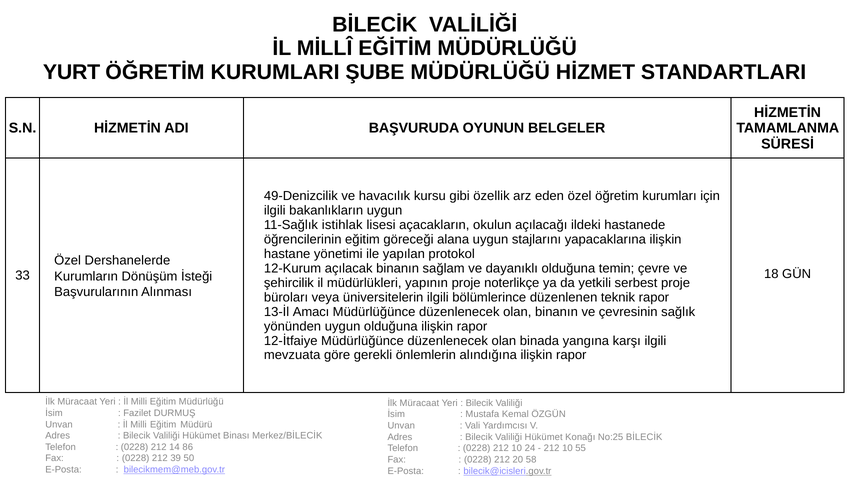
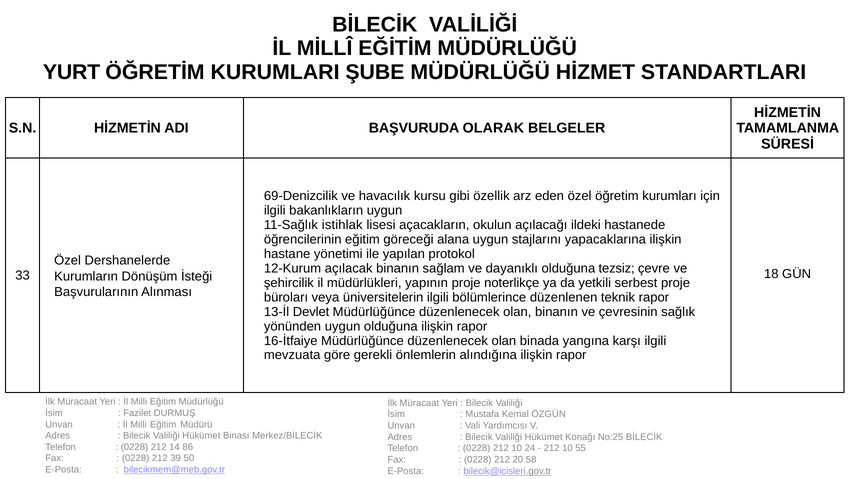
OYUNUN: OYUNUN -> OLARAK
49-Denizcilik: 49-Denizcilik -> 69-Denizcilik
temin: temin -> tezsiz
Amacı: Amacı -> Devlet
12-İtfaiye: 12-İtfaiye -> 16-İtfaiye
